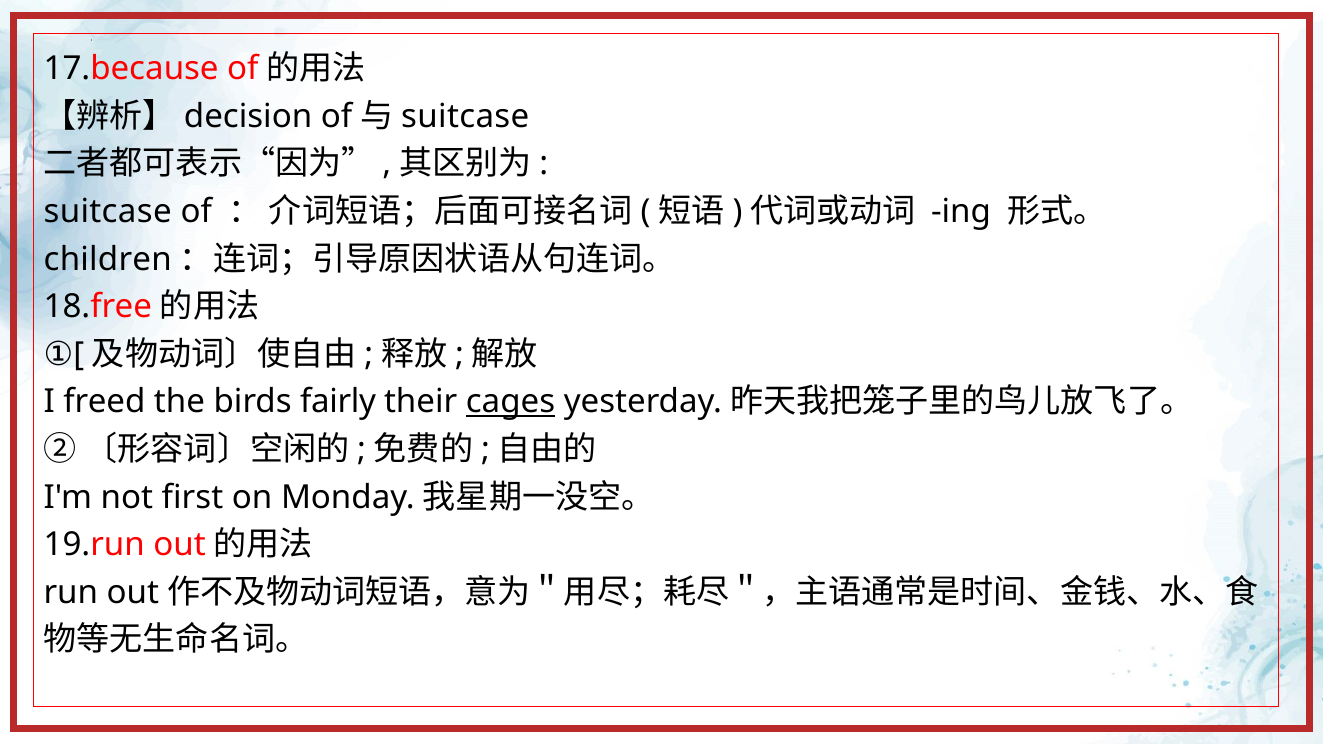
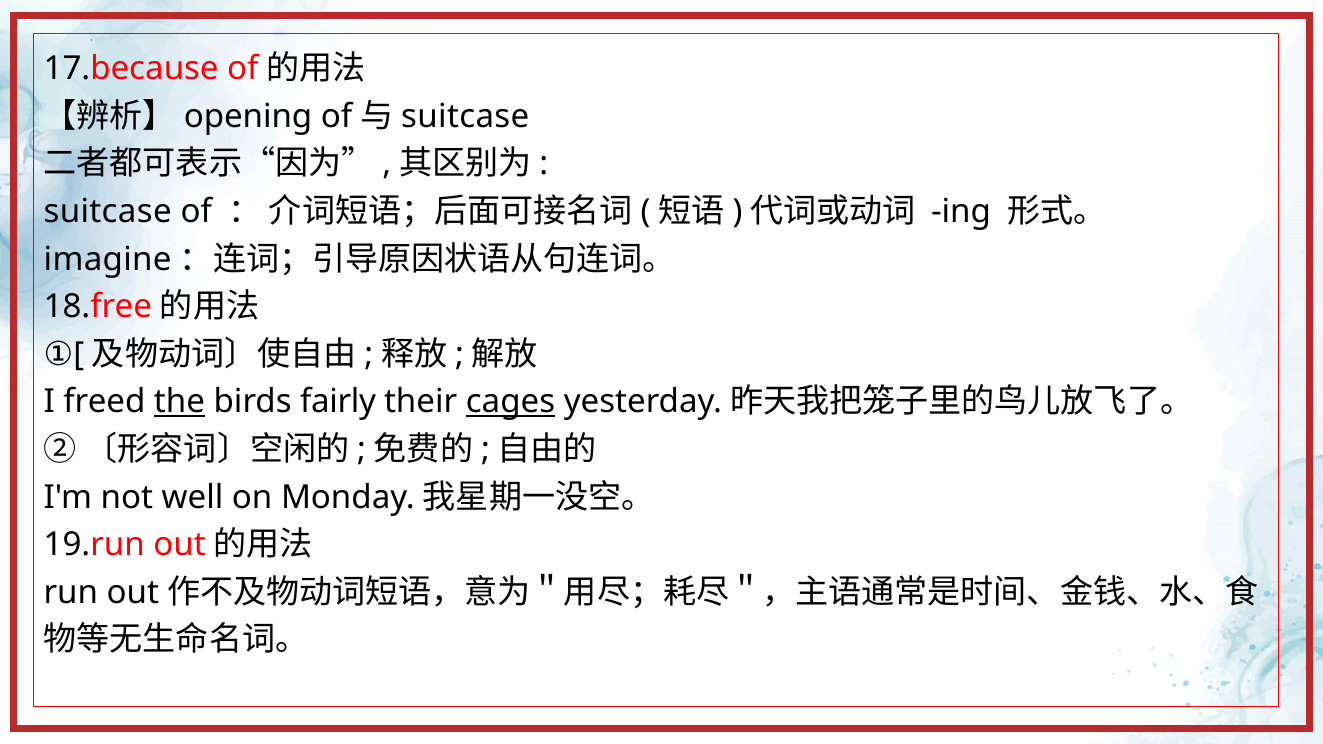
decision: decision -> opening
children: children -> imagine
the underline: none -> present
first: first -> well
